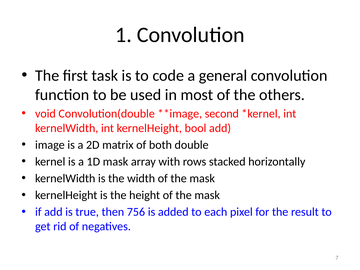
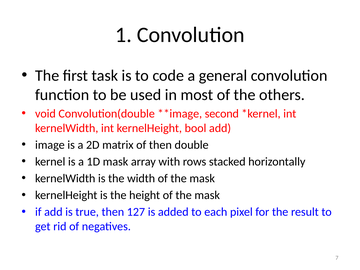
of both: both -> then
756: 756 -> 127
